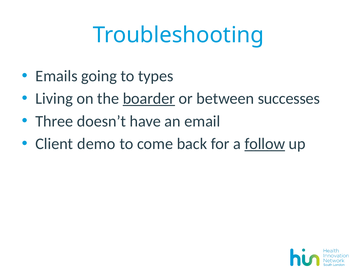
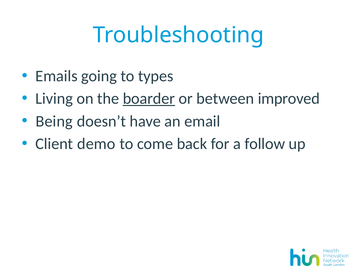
successes: successes -> improved
Three: Three -> Being
follow underline: present -> none
